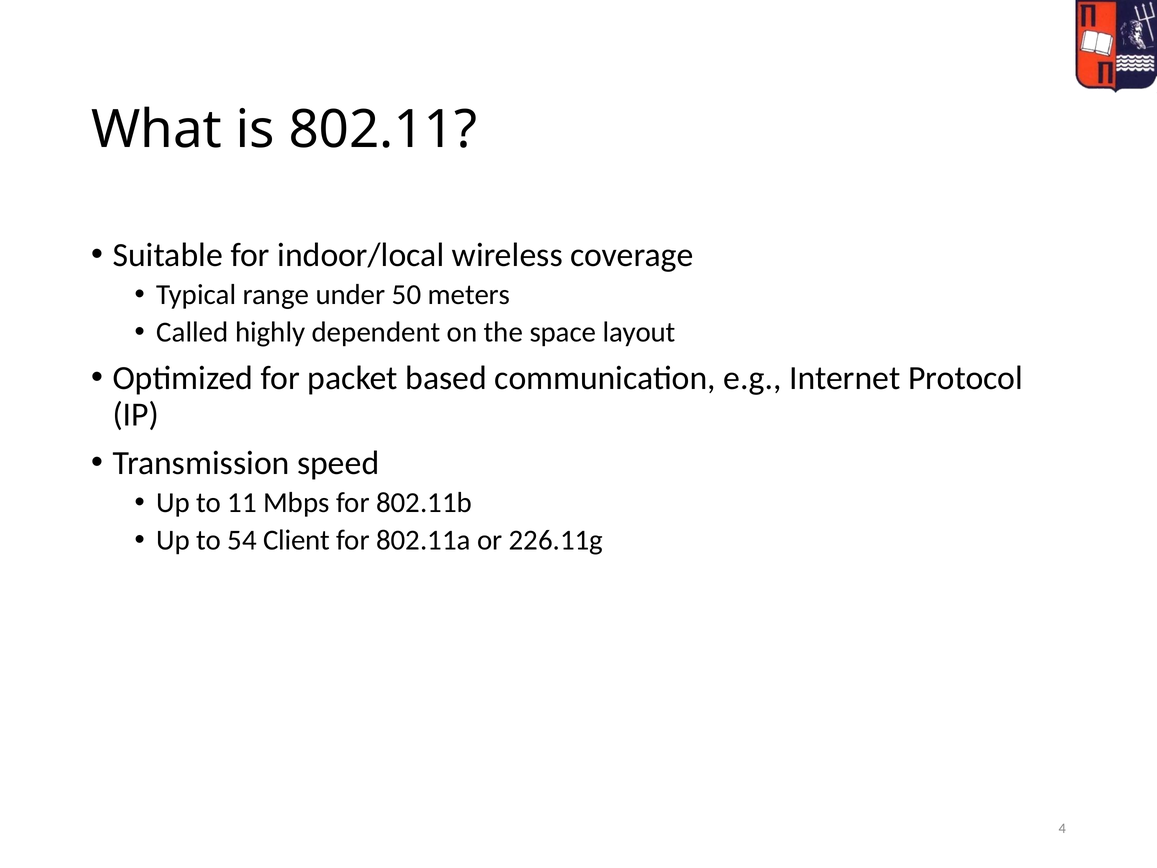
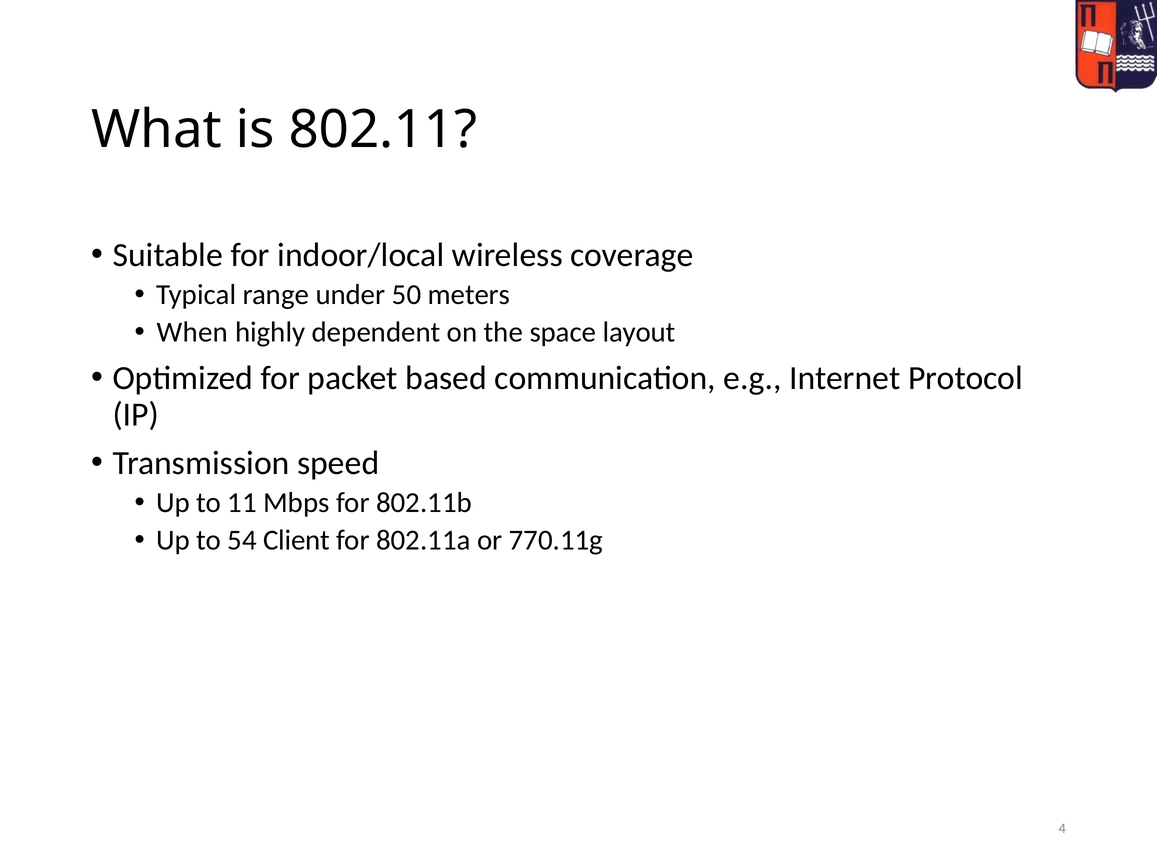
Called: Called -> When
226.11g: 226.11g -> 770.11g
